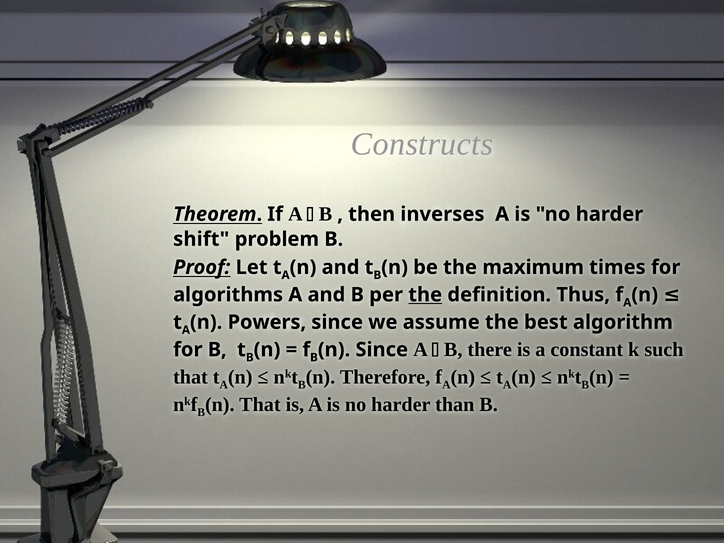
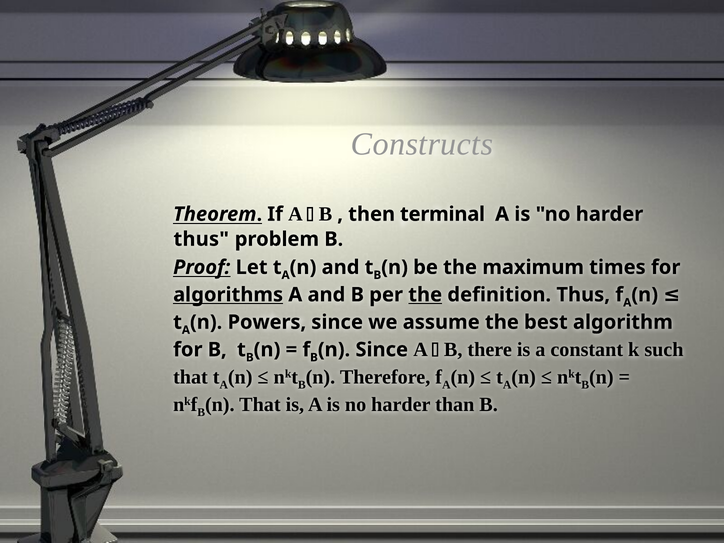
inverses: inverses -> terminal
shift at (201, 239): shift -> thus
algorithms underline: none -> present
